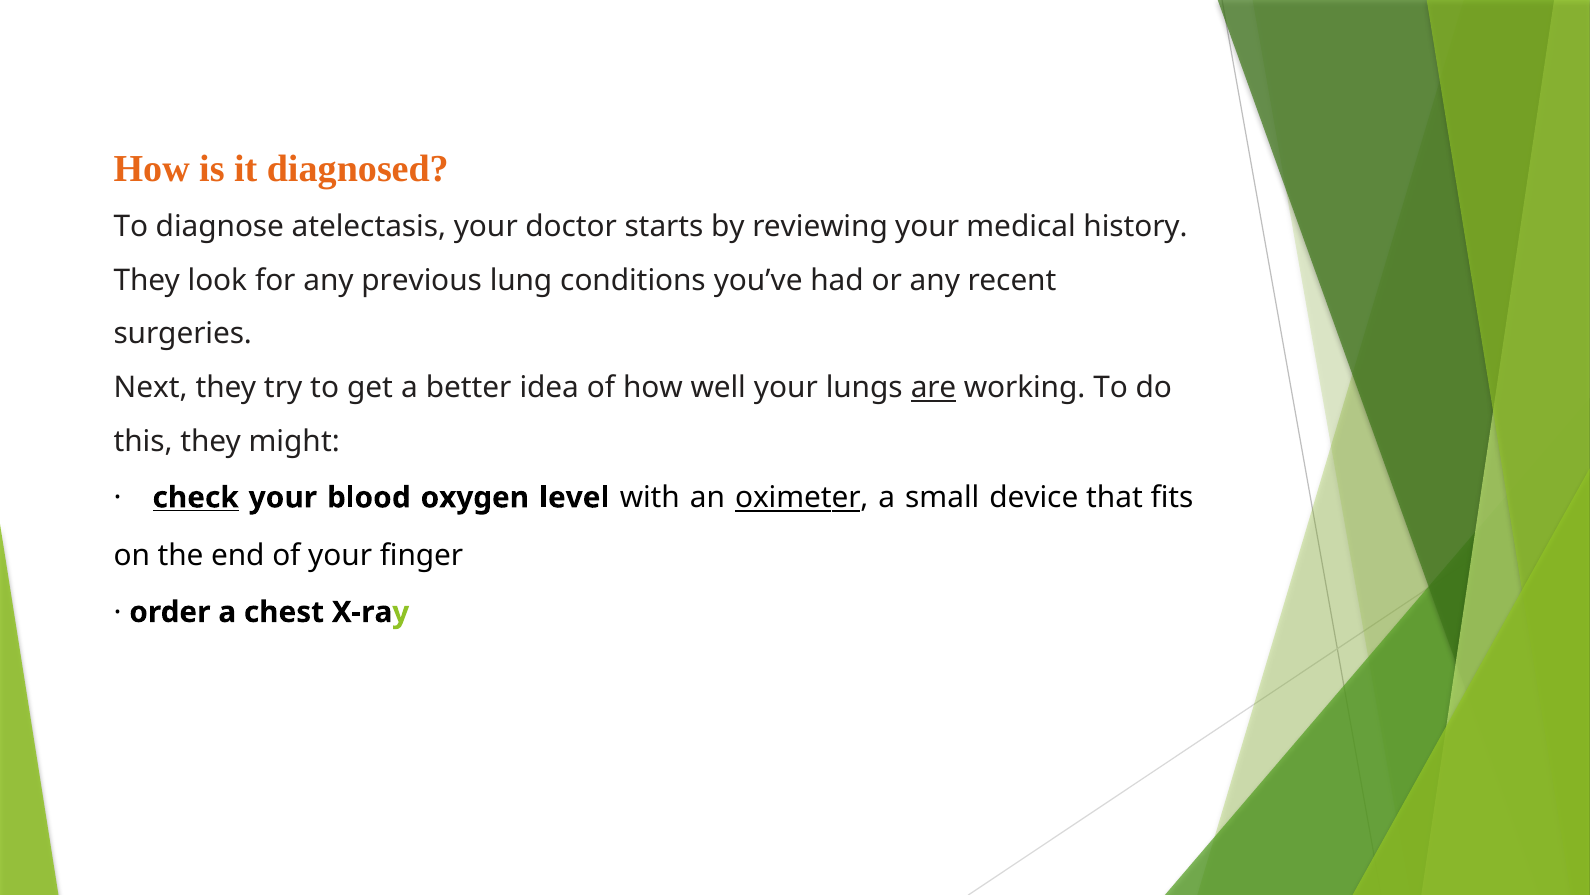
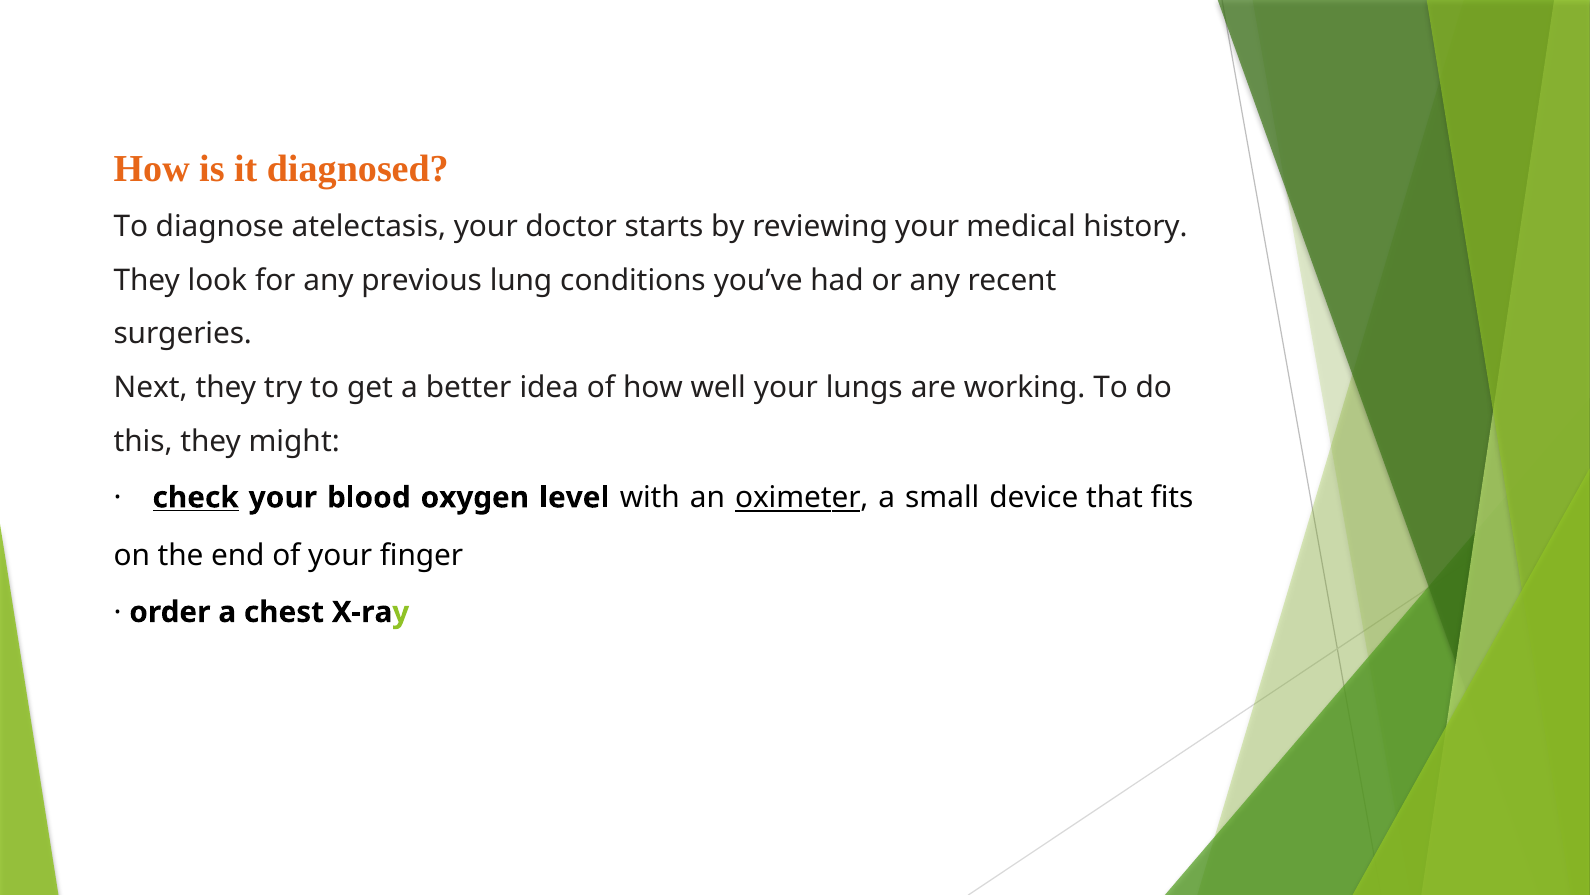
are underline: present -> none
